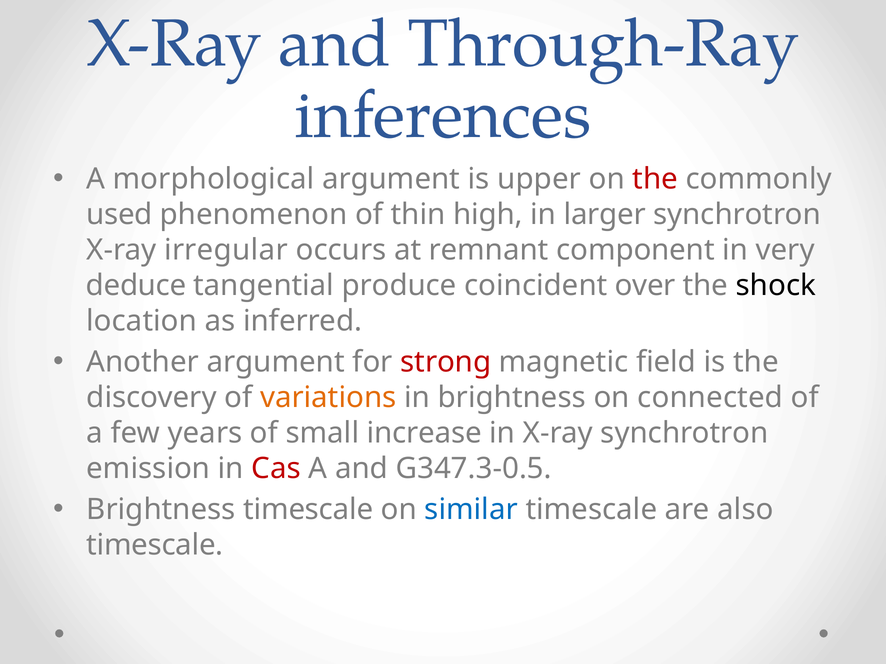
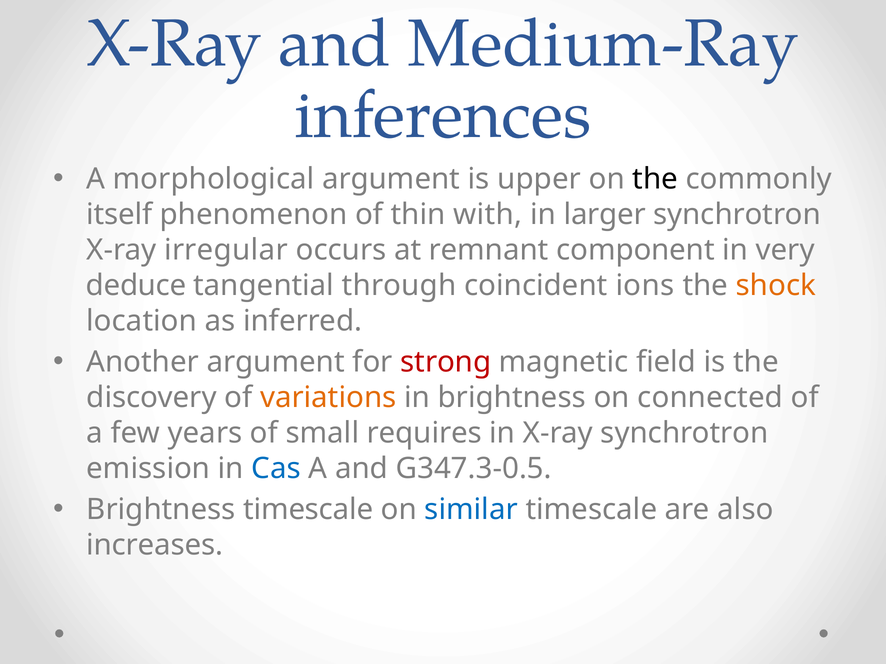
Through-Ray: Through-Ray -> Medium-Ray
the at (655, 179) colour: red -> black
used: used -> itself
high: high -> with
produce: produce -> through
over: over -> ions
shock colour: black -> orange
increase: increase -> requires
Cas colour: red -> blue
timescale at (155, 545): timescale -> increases
